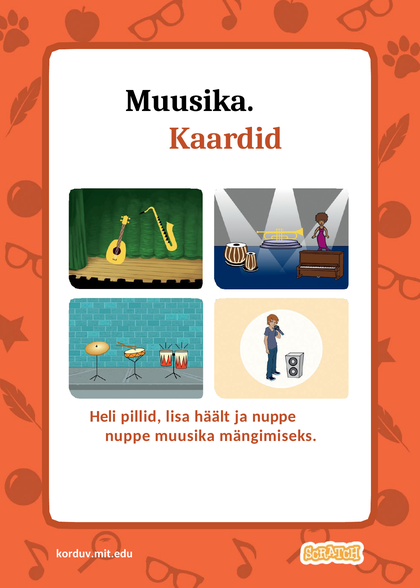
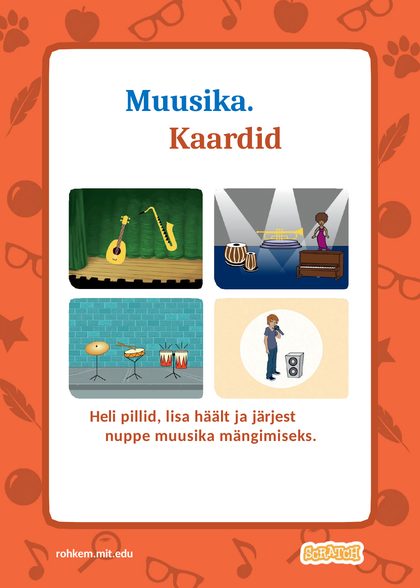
Muusika at (190, 101) colour: black -> blue
ja nuppe: nuppe -> järjest
korduv.mit.edu: korduv.mit.edu -> rohkem.mit.edu
